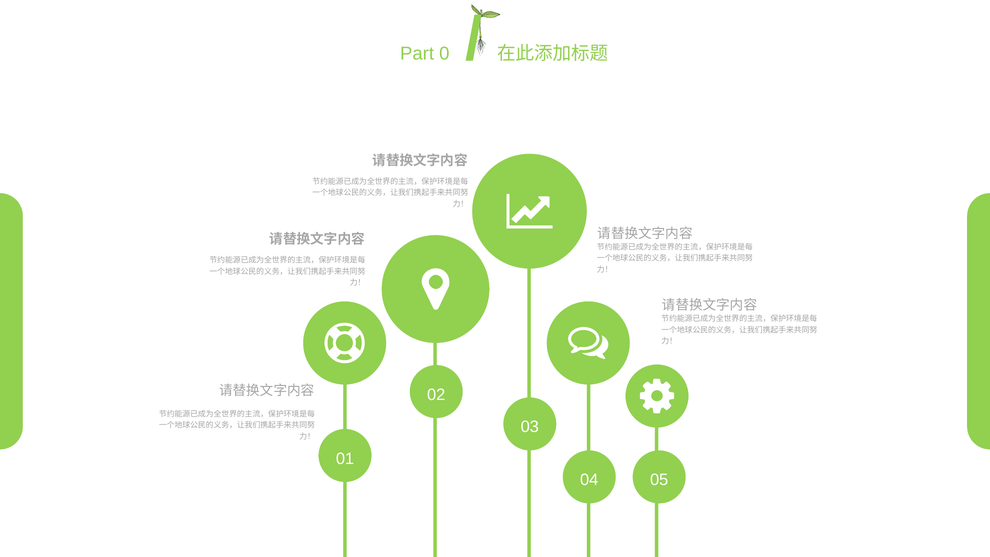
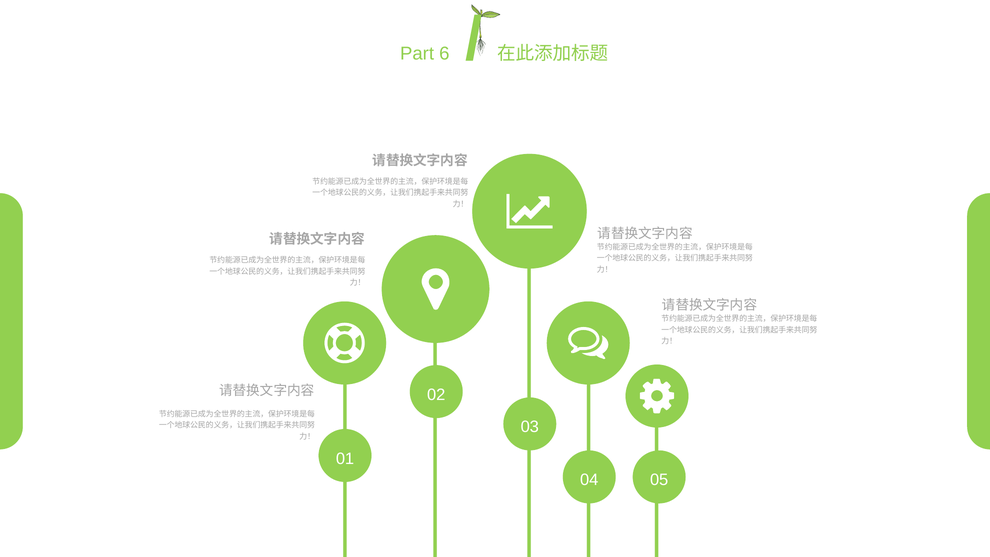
0: 0 -> 6
